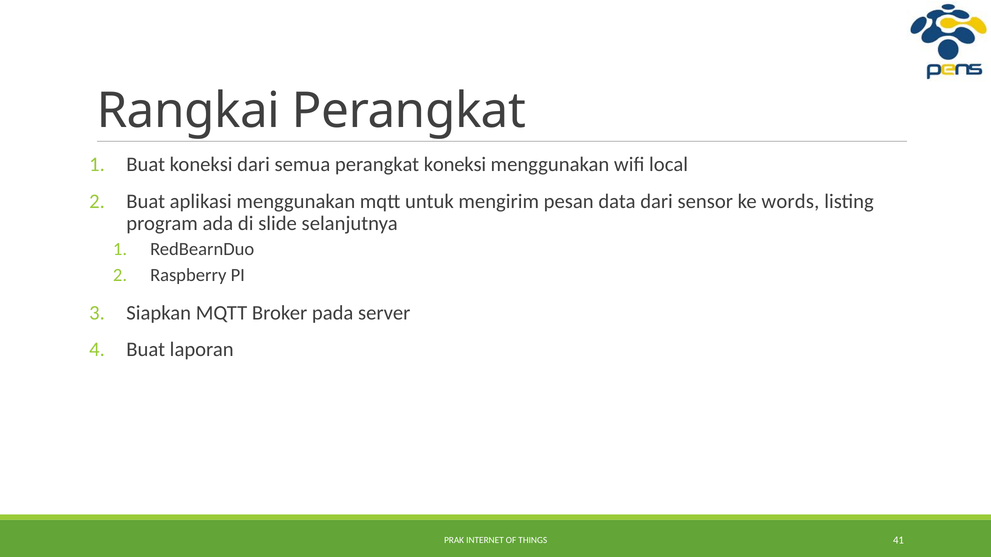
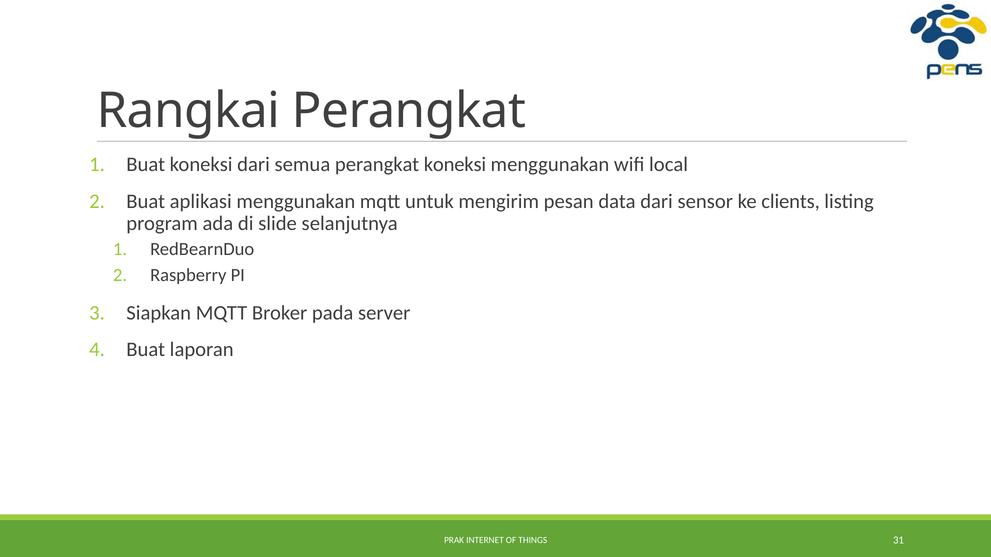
words: words -> clients
41: 41 -> 31
